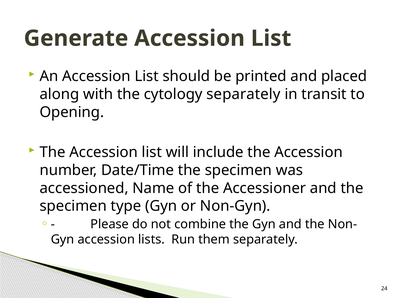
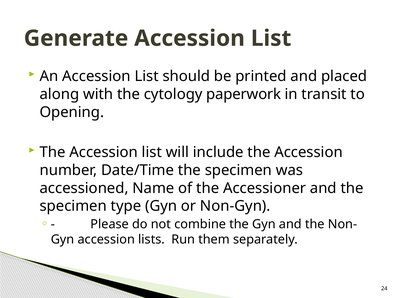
cytology separately: separately -> paperwork
